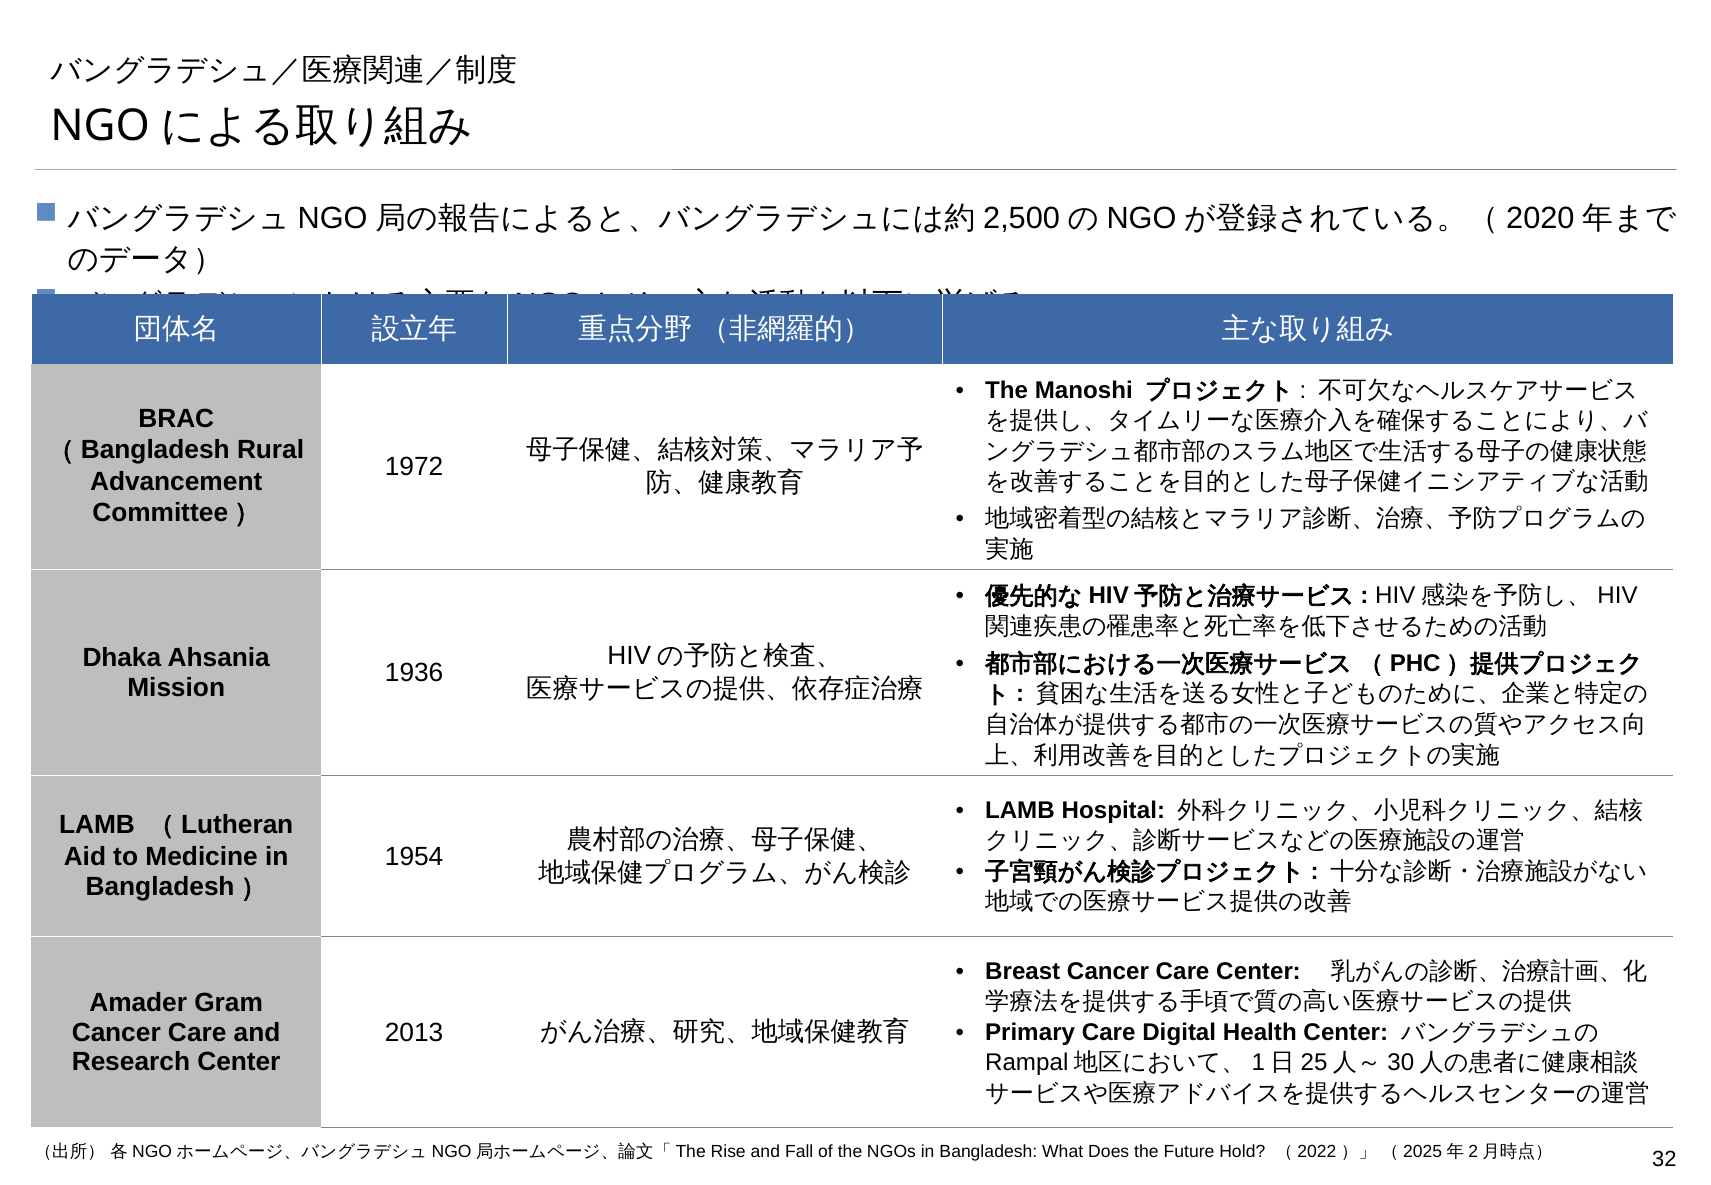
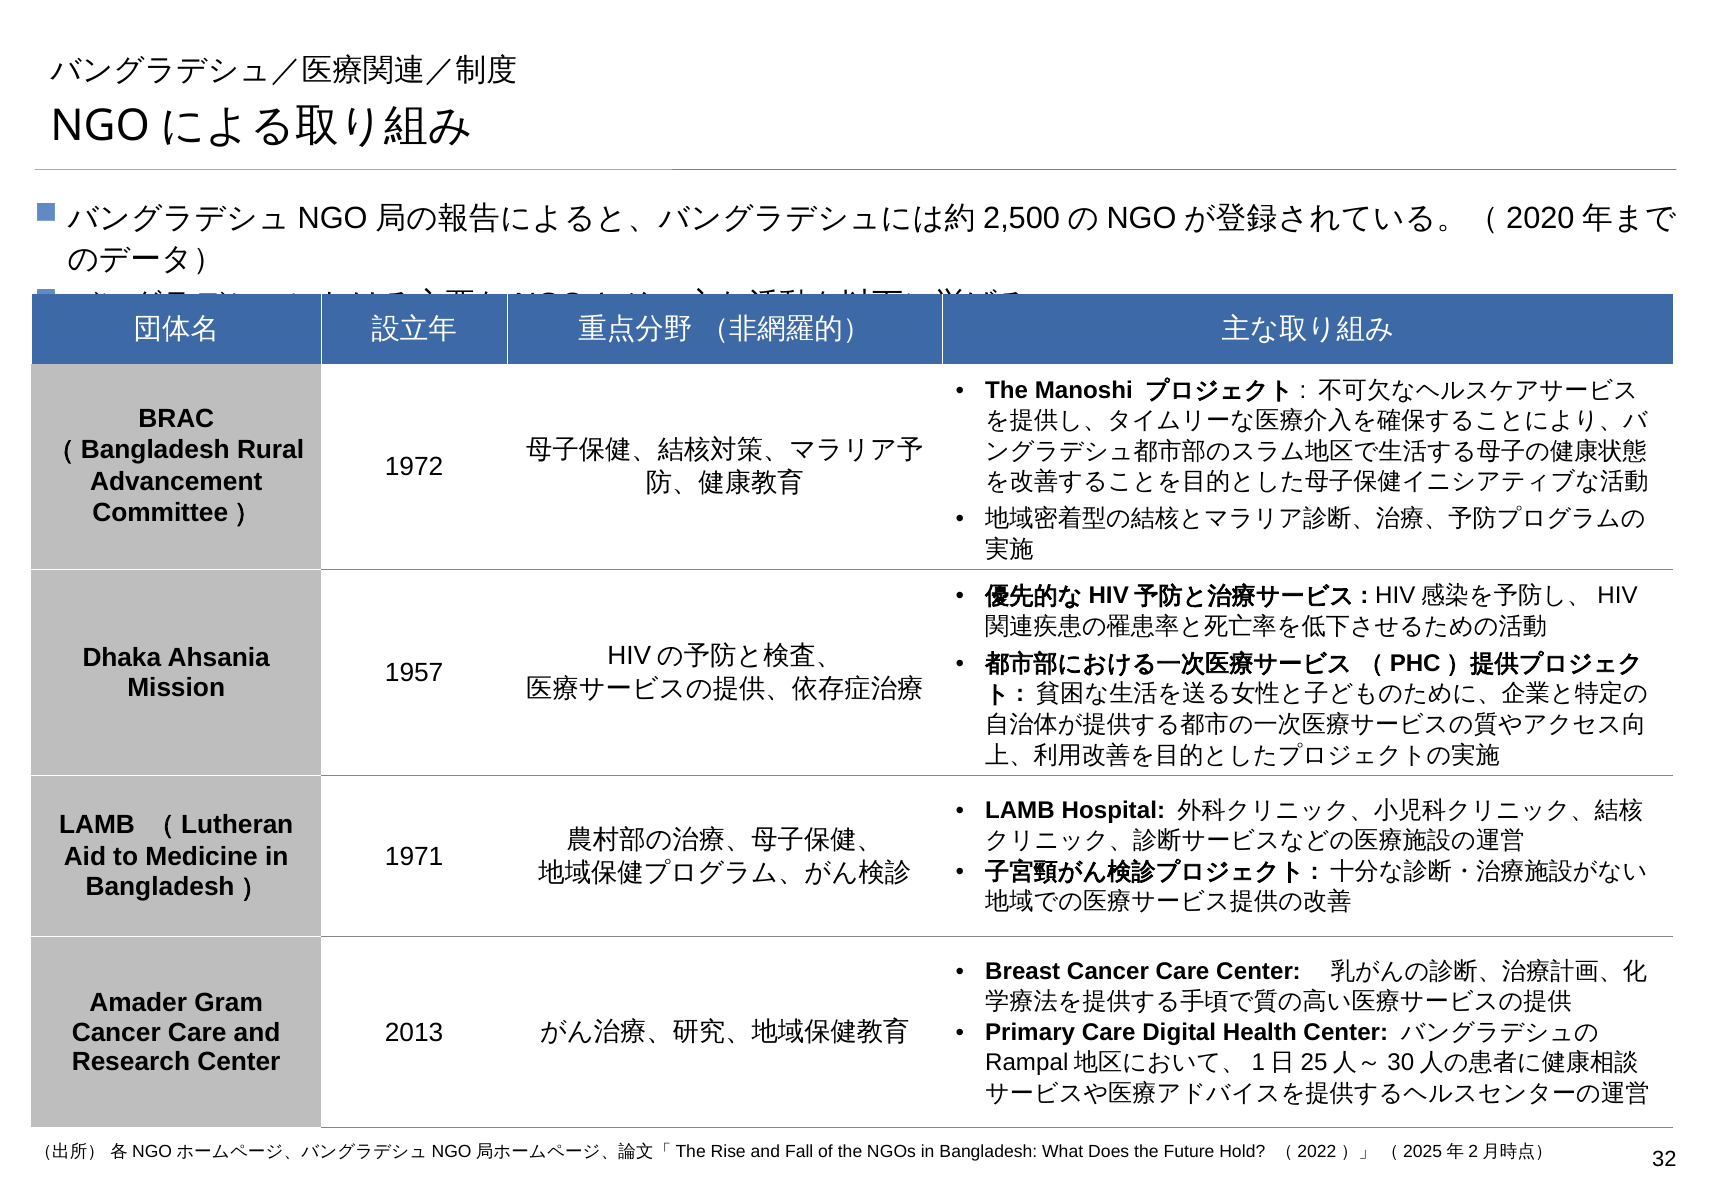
1936: 1936 -> 1957
1954: 1954 -> 1971
